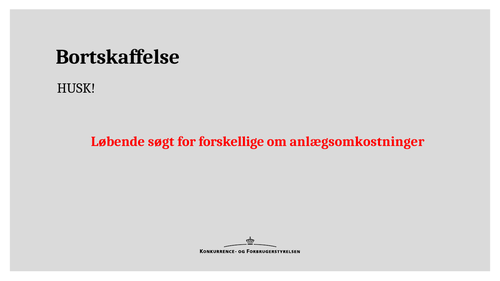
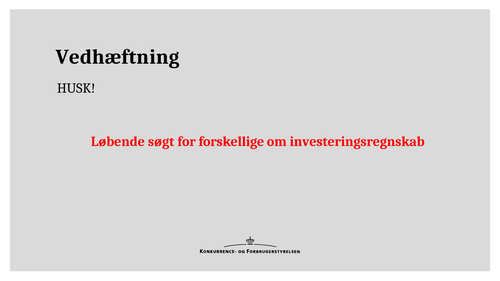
Bortskaffelse: Bortskaffelse -> Vedhæftning
anlægsomkostninger: anlægsomkostninger -> investeringsregnskab
